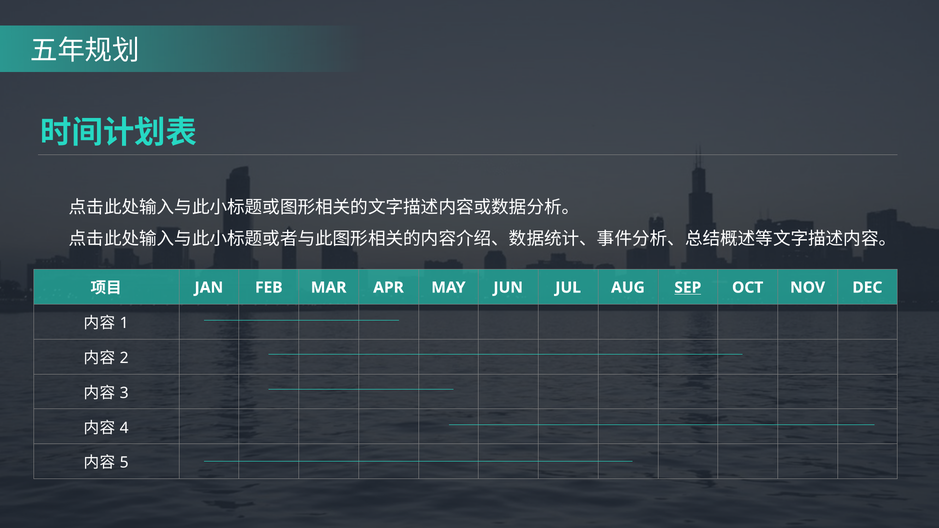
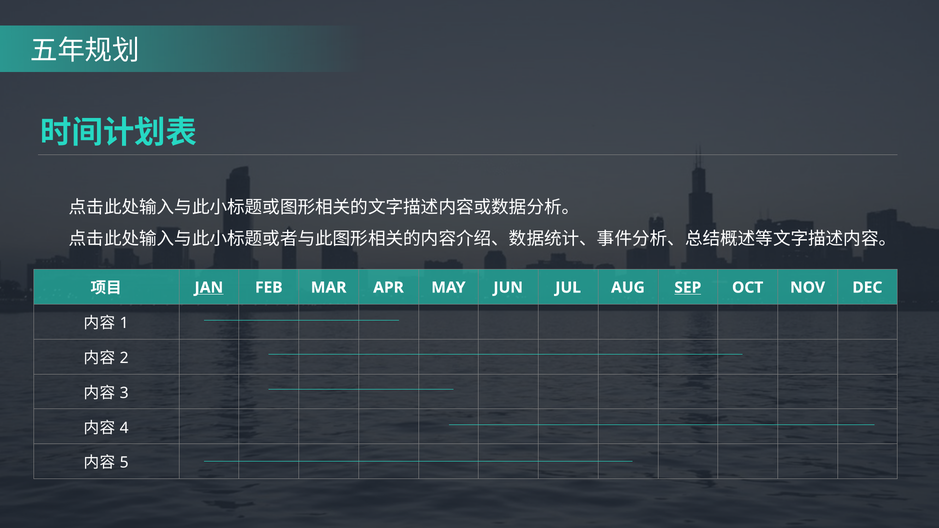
JAN underline: none -> present
